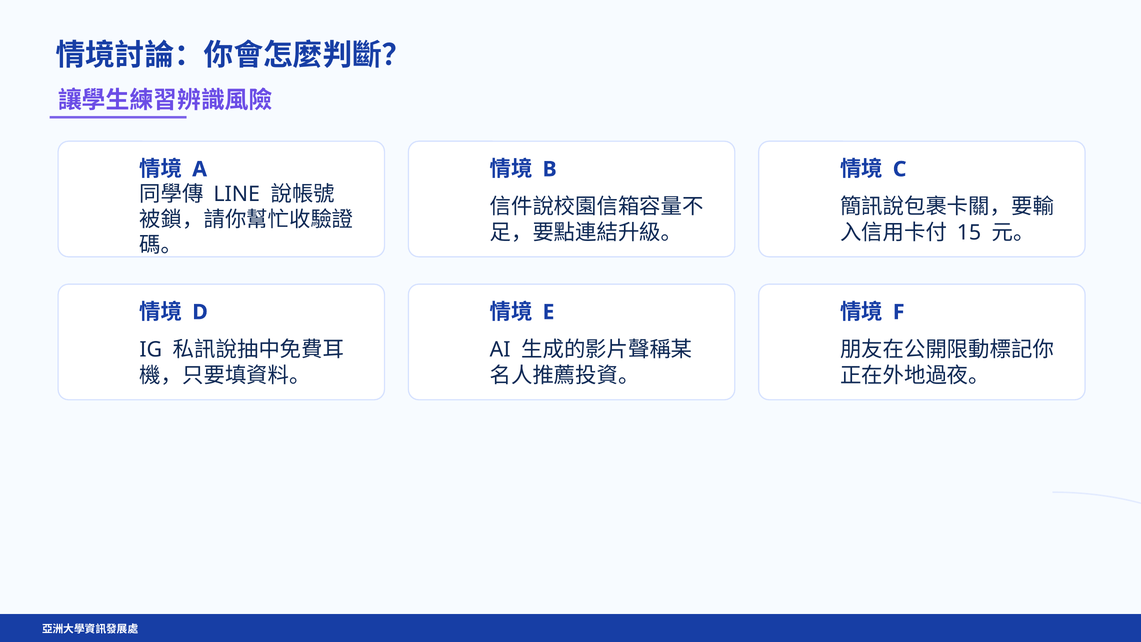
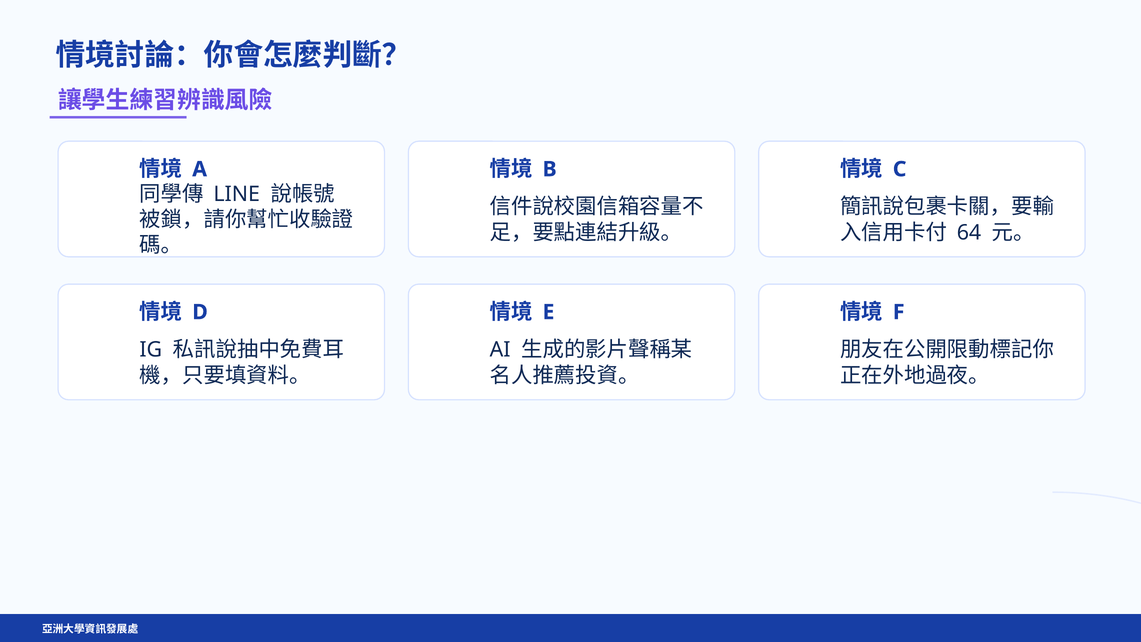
15: 15 -> 64
